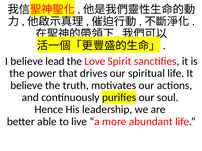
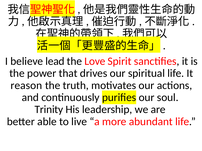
believe at (27, 86): believe -> reason
Hence: Hence -> Trinity
